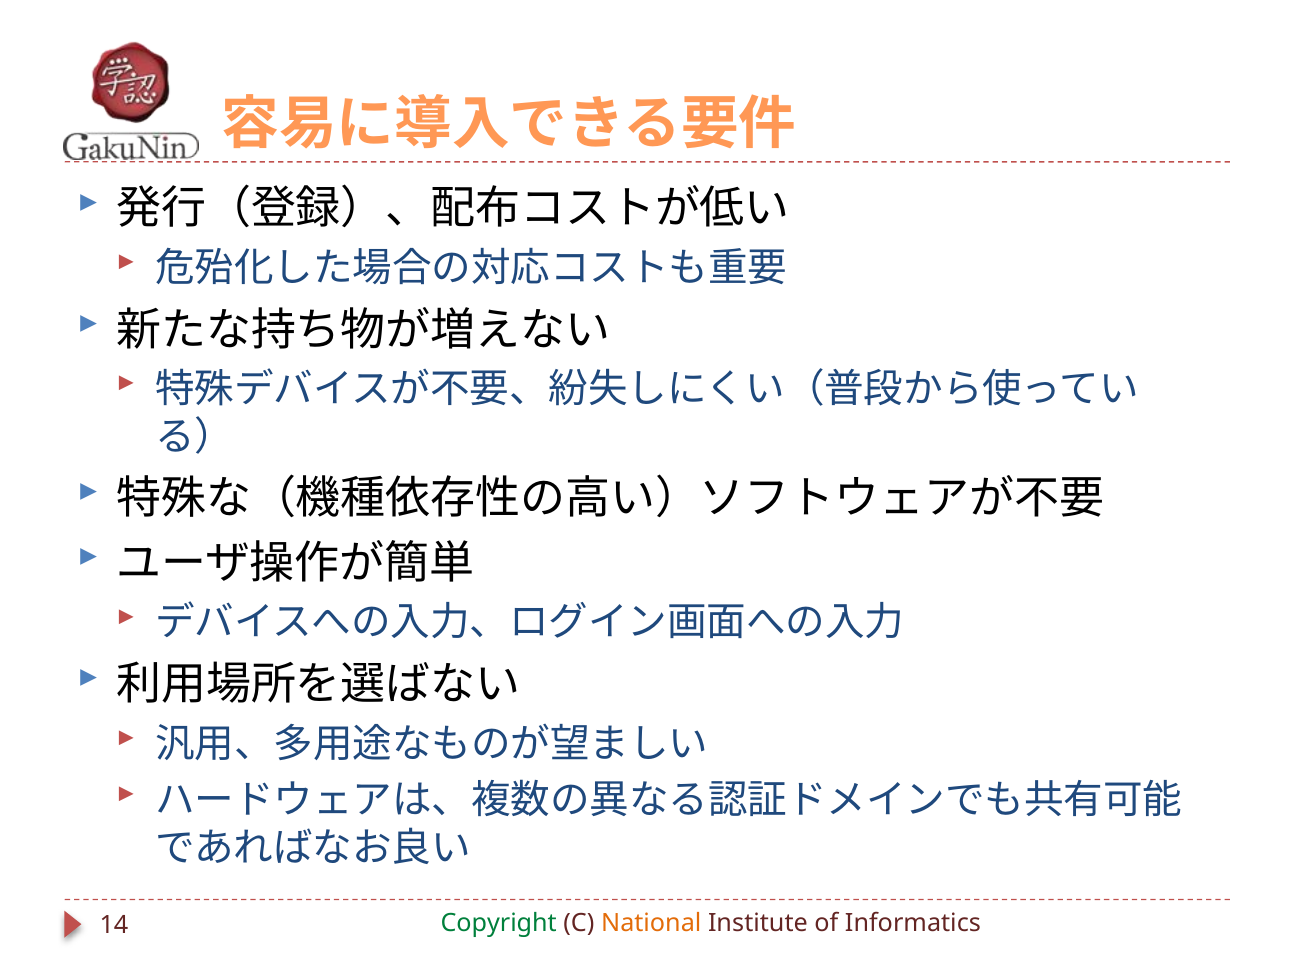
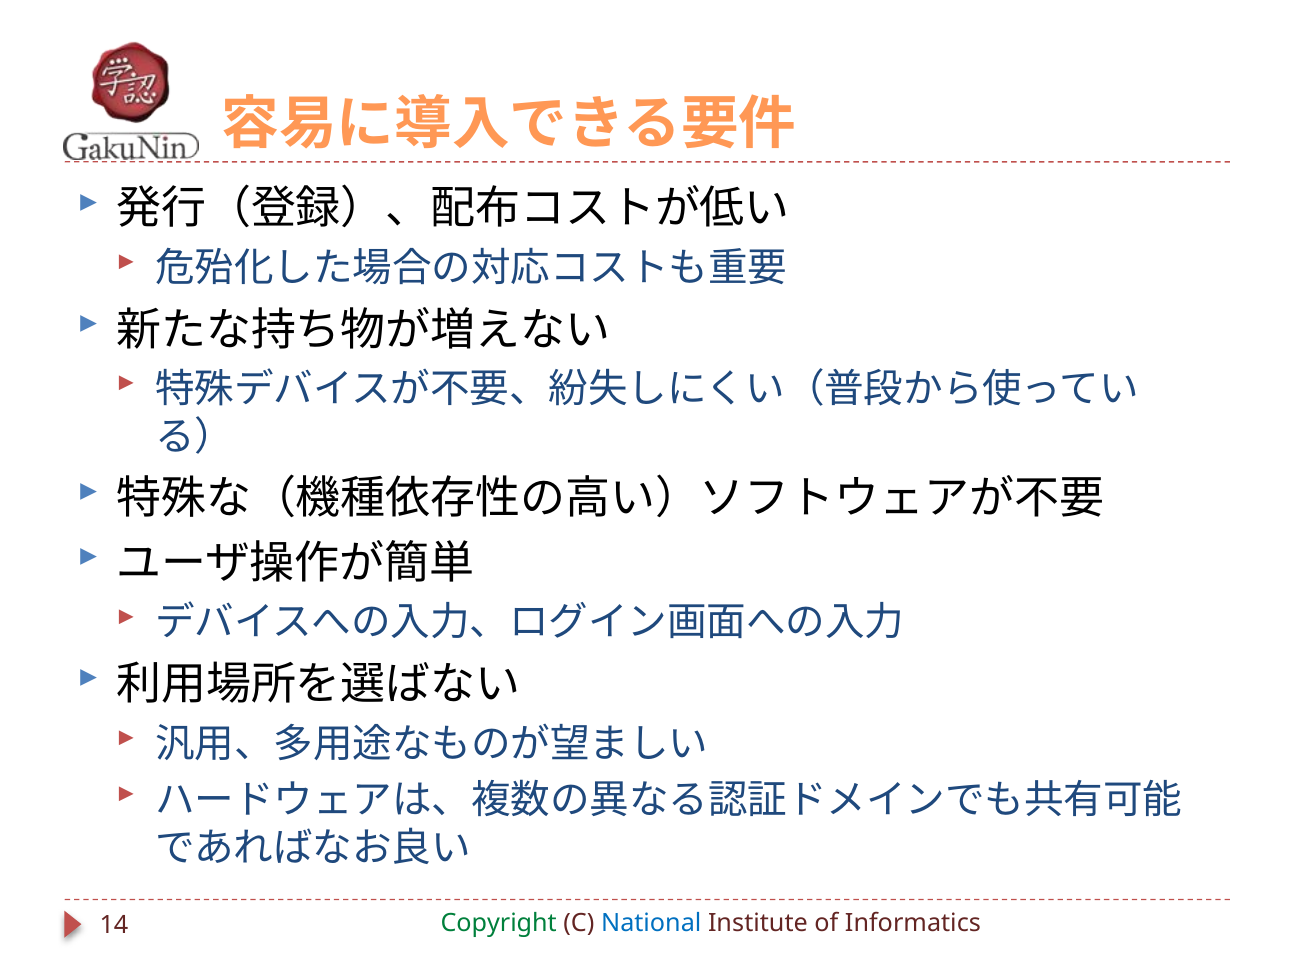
National colour: orange -> blue
